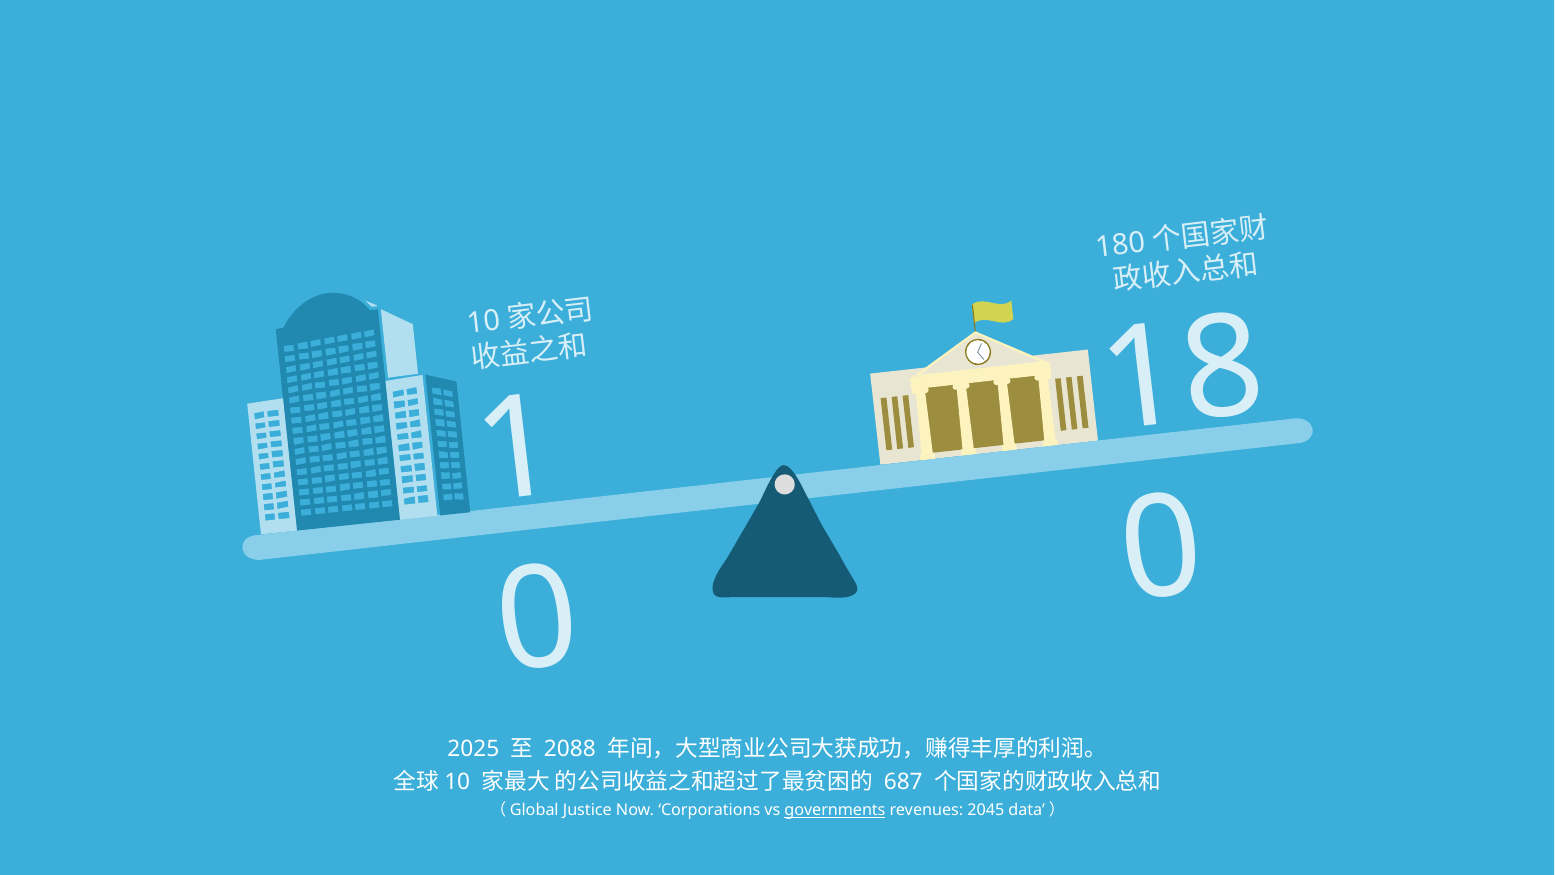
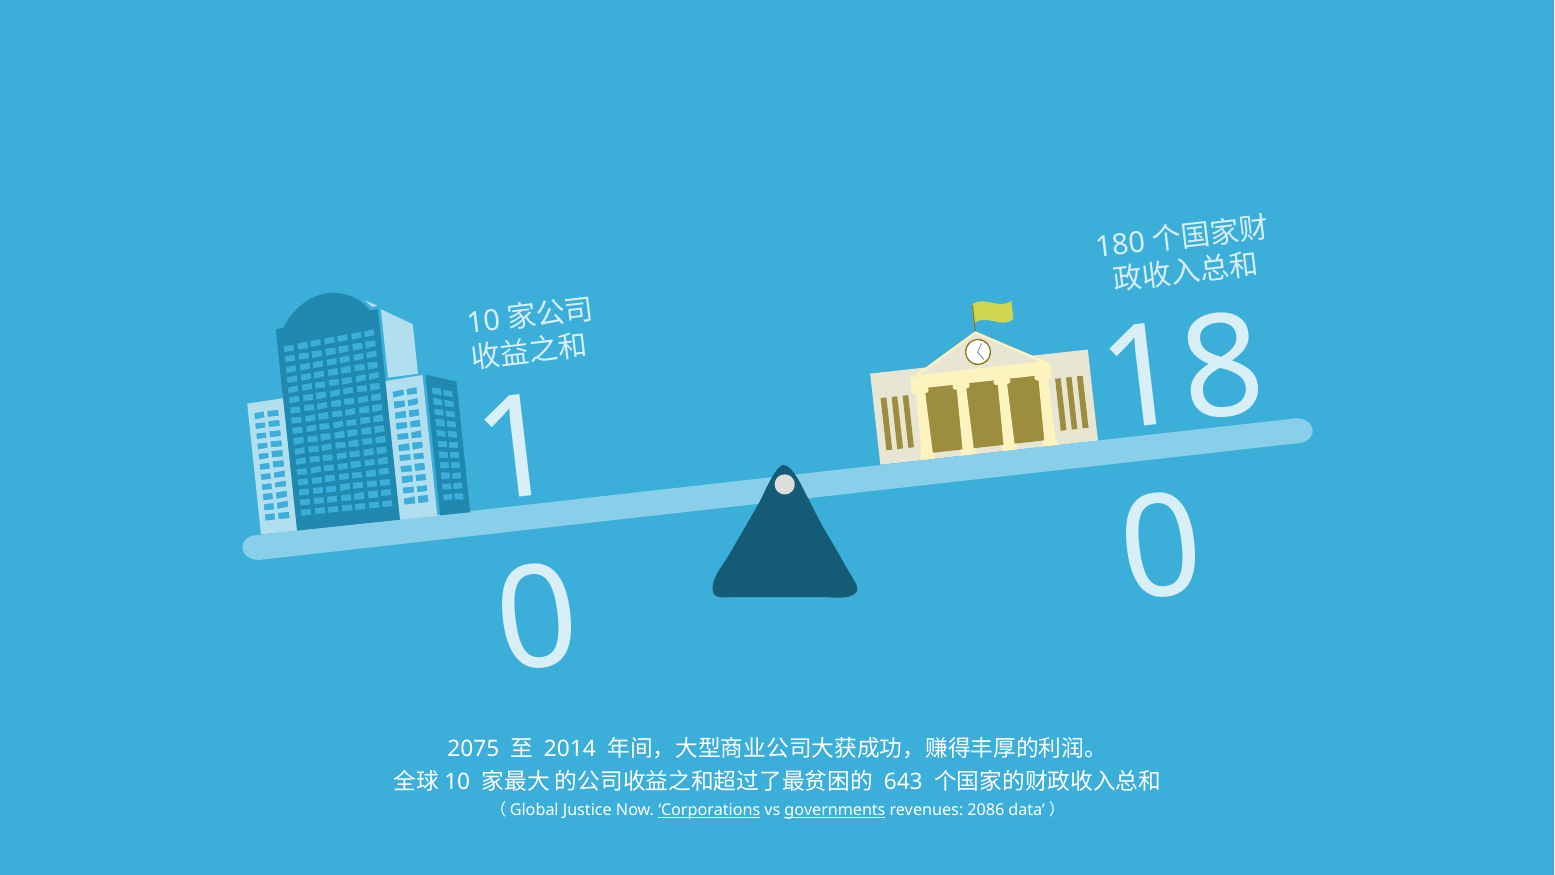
2025: 2025 -> 2075
2088: 2088 -> 2014
687: 687 -> 643
Corporations underline: none -> present
2045: 2045 -> 2086
